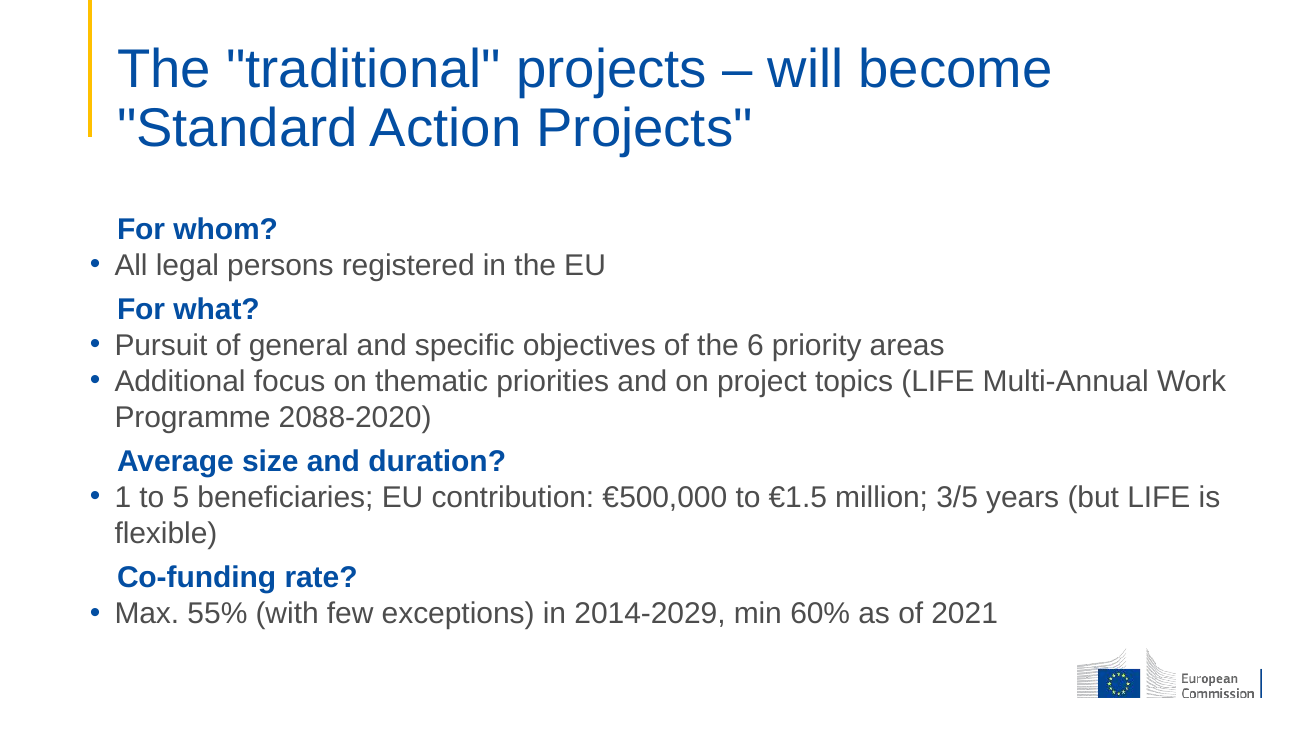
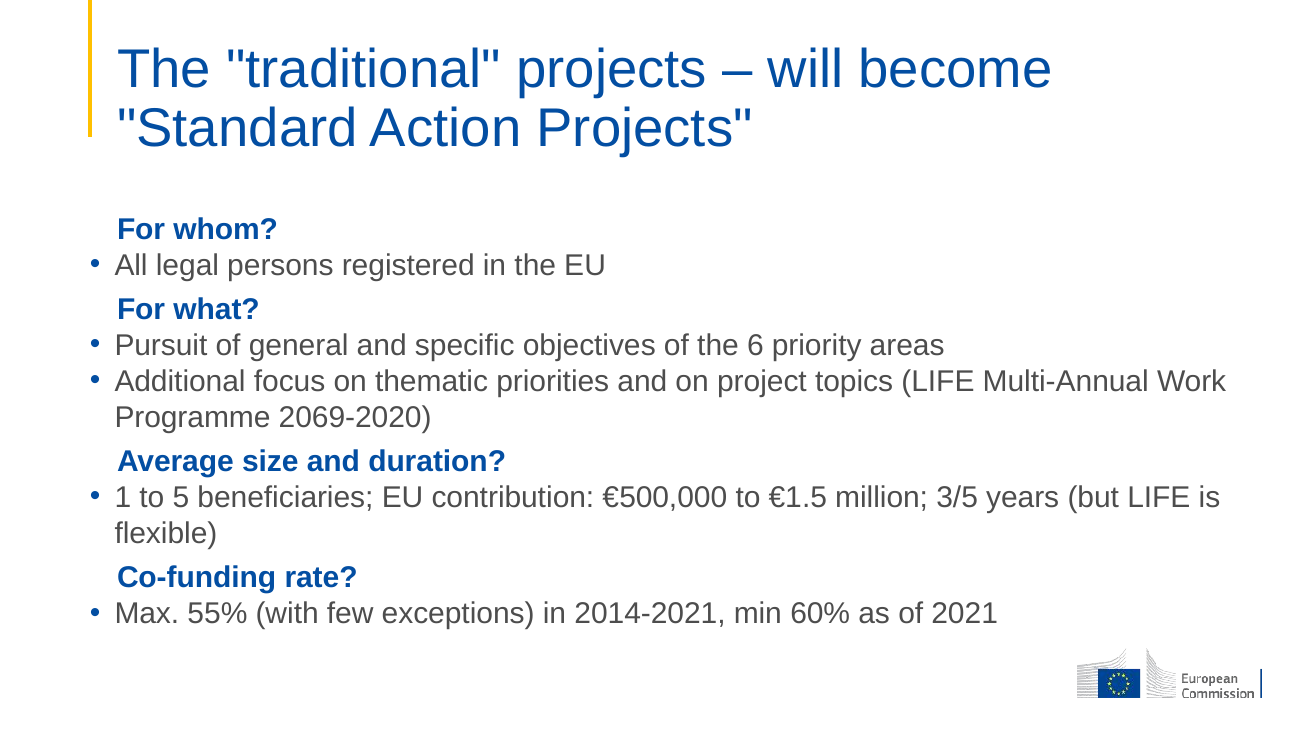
2088-2020: 2088-2020 -> 2069-2020
2014-2029: 2014-2029 -> 2014-2021
